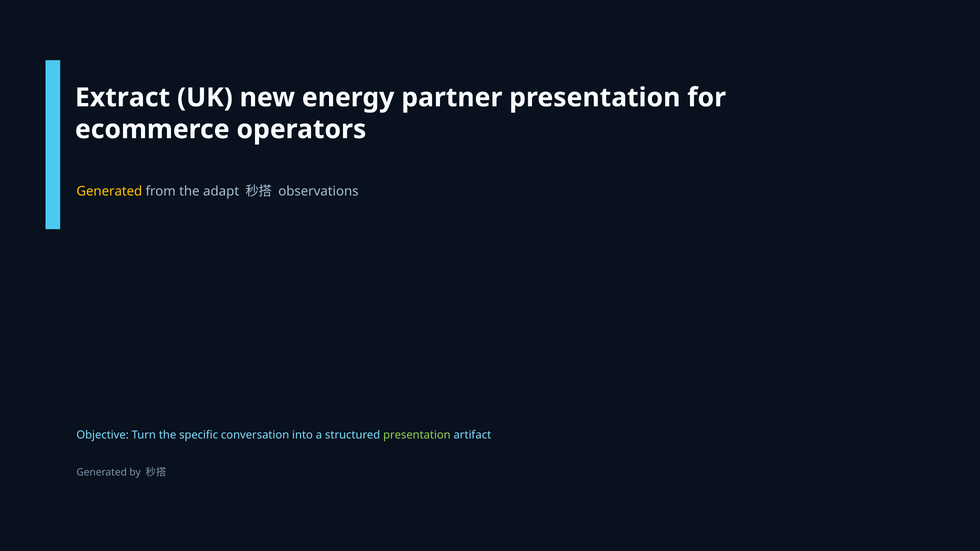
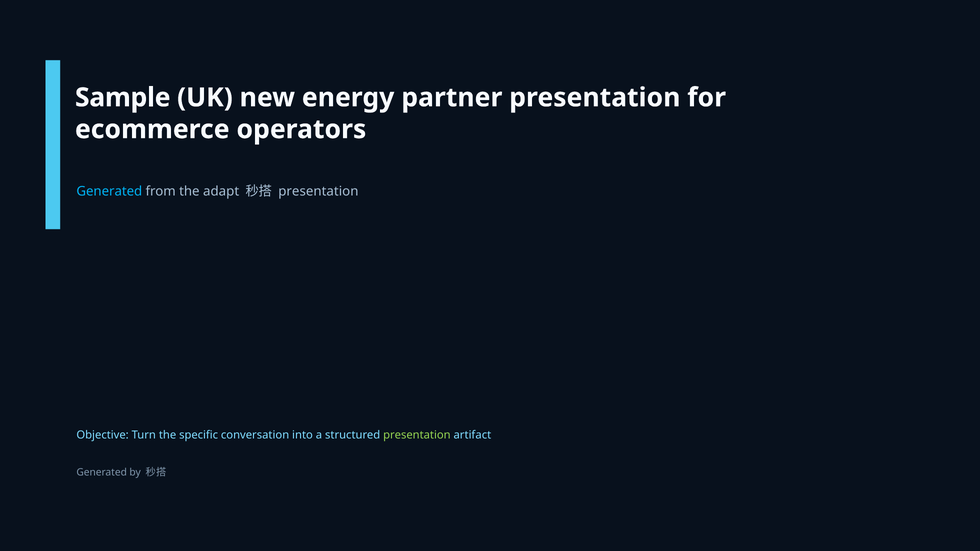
Extract: Extract -> Sample
Generated at (109, 191) colour: yellow -> light blue
observations at (318, 191): observations -> presentation
